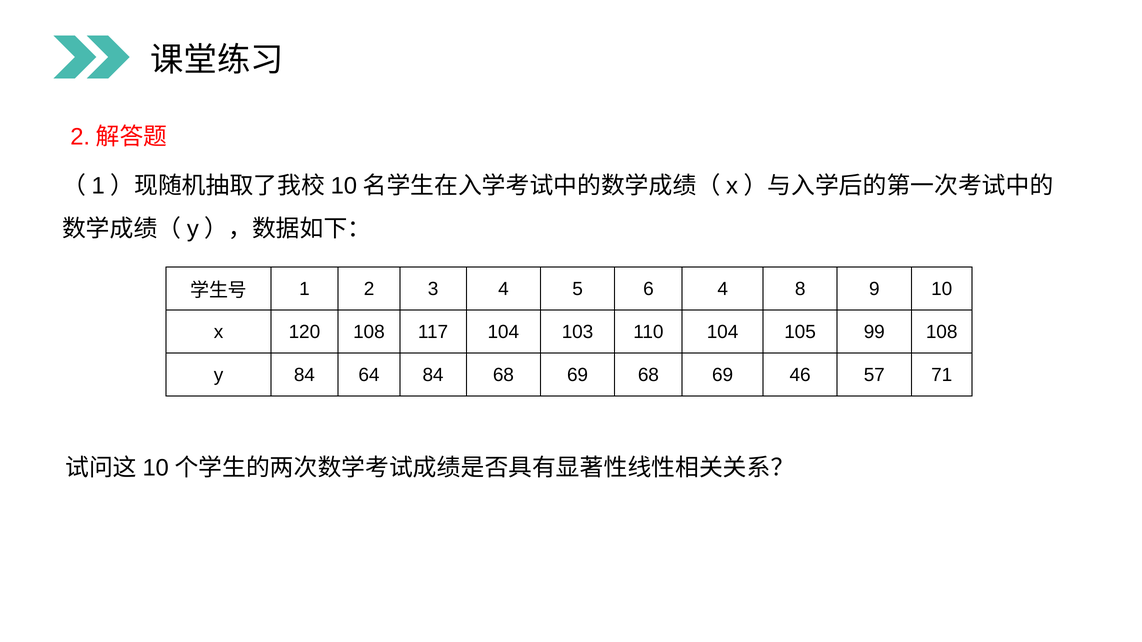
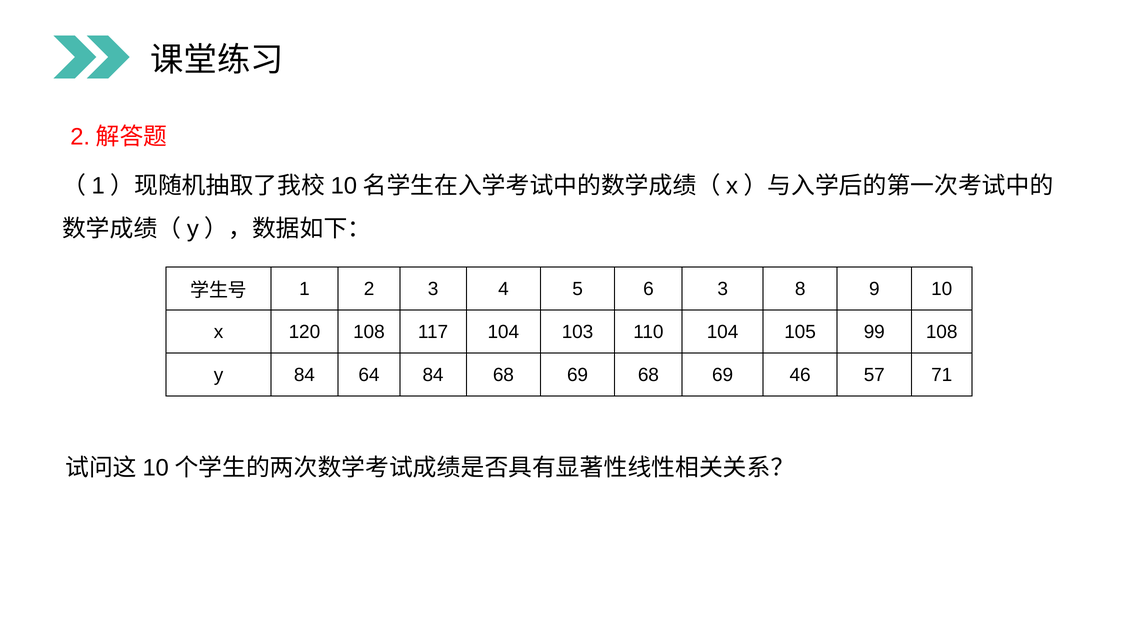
6 4: 4 -> 3
